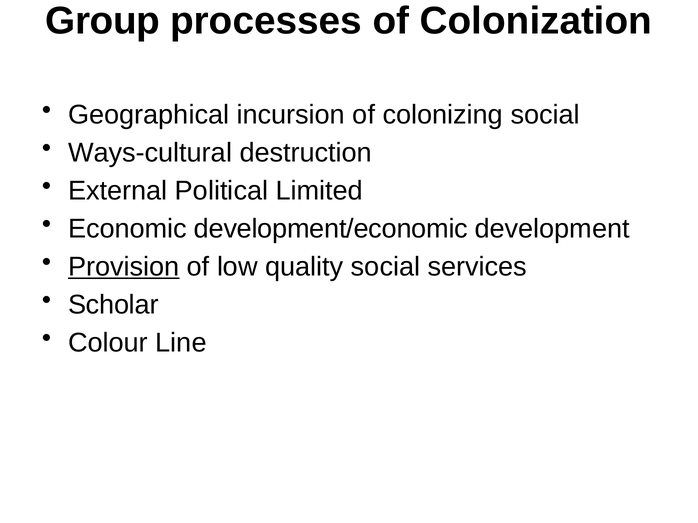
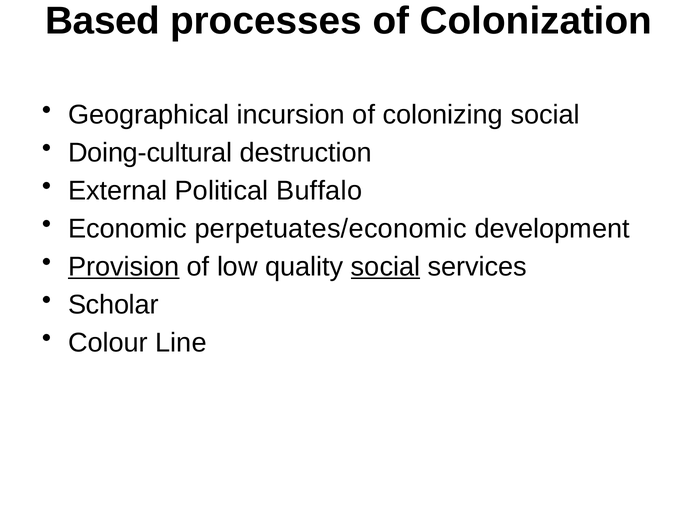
Group: Group -> Based
Ways-cultural: Ways-cultural -> Doing-cultural
Limited: Limited -> Buffalo
development/economic: development/economic -> perpetuates/economic
social at (386, 267) underline: none -> present
